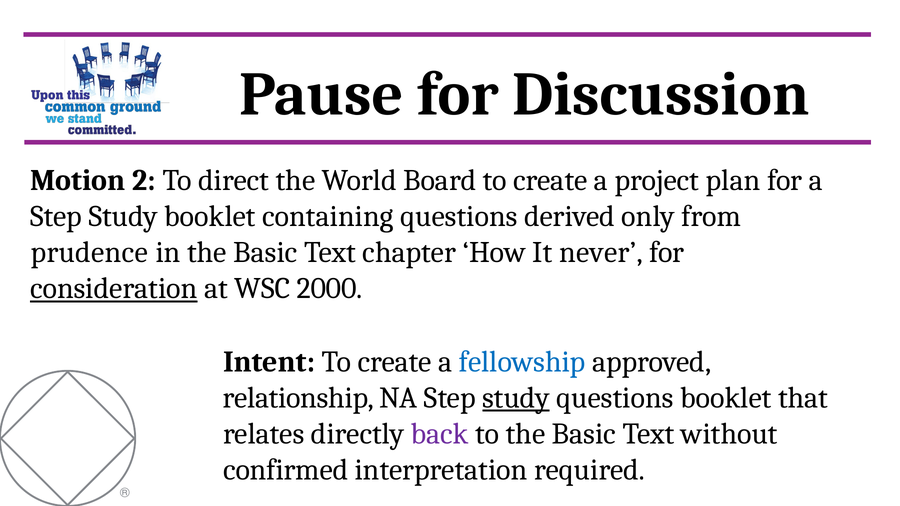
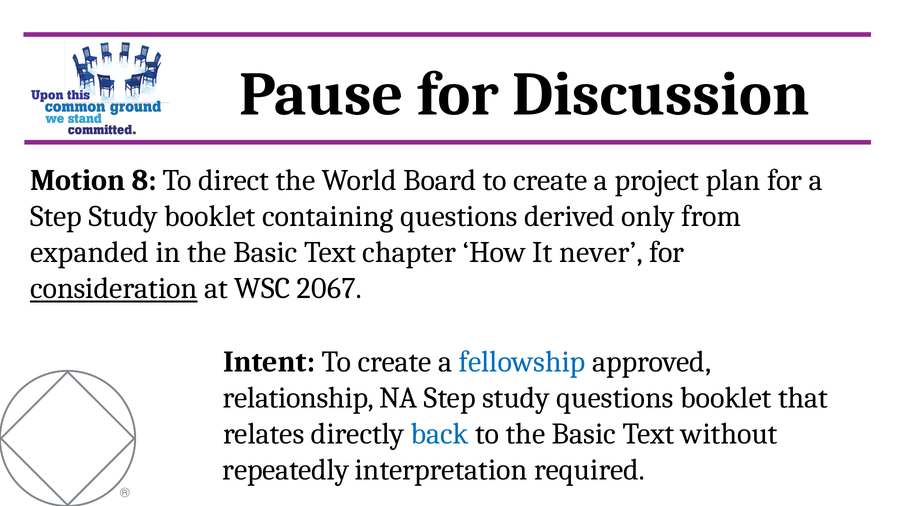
2: 2 -> 8
prudence: prudence -> expanded
2000: 2000 -> 2067
study at (516, 398) underline: present -> none
back colour: purple -> blue
confirmed: confirmed -> repeatedly
